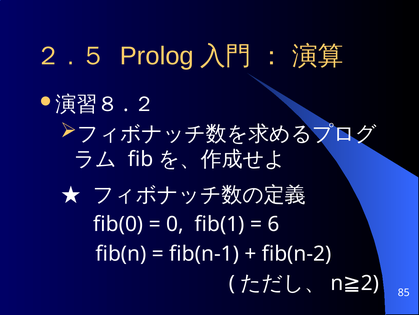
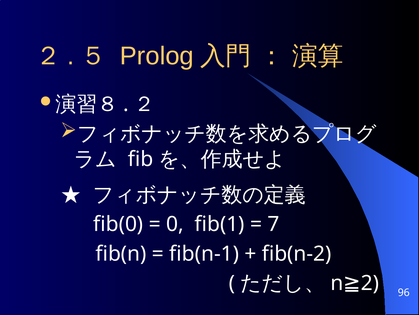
6: 6 -> 7
85: 85 -> 96
